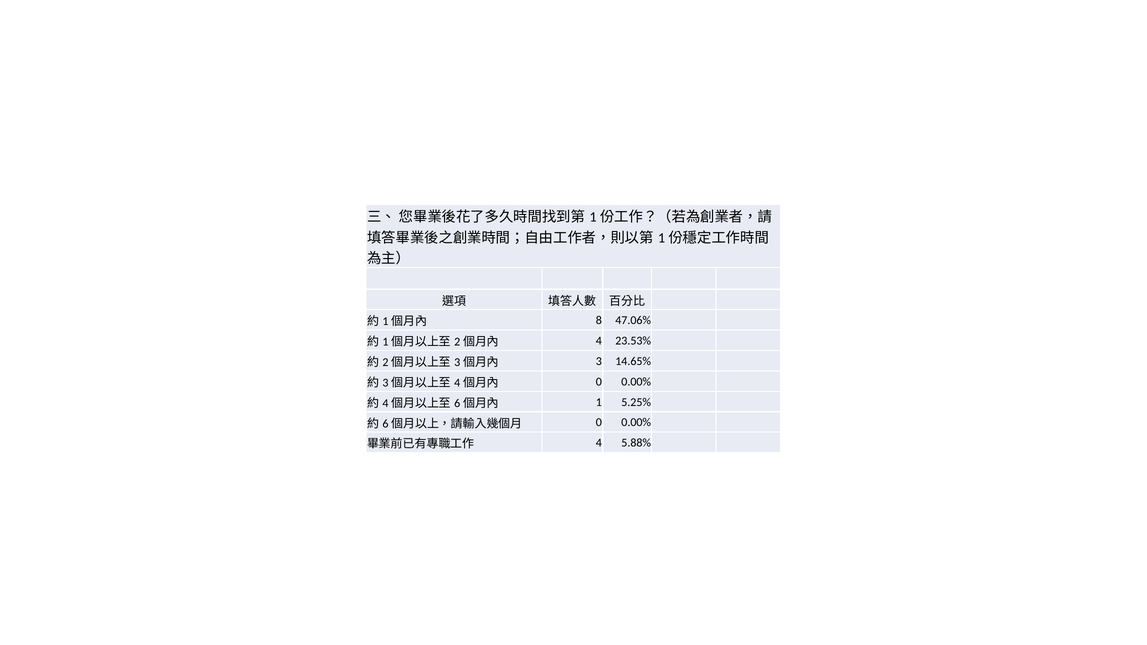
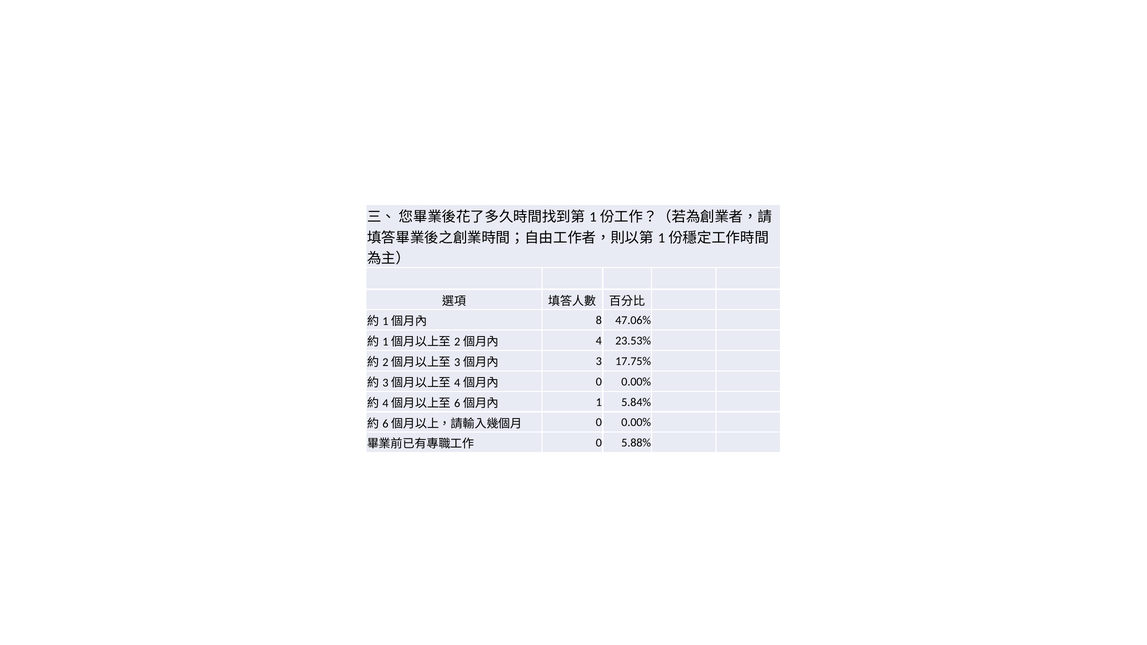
14.65%: 14.65% -> 17.75%
5.25%: 5.25% -> 5.84%
4 at (599, 443): 4 -> 0
